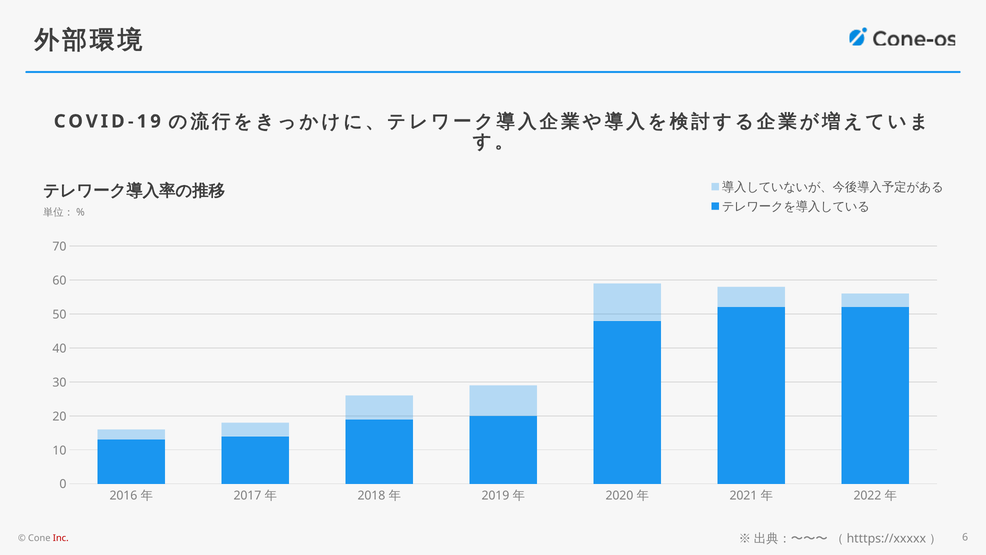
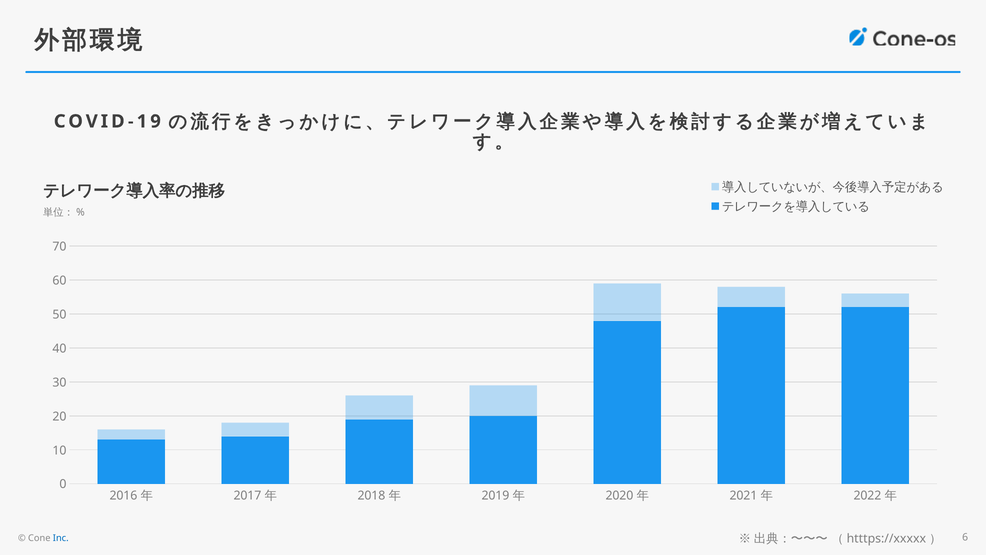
Inc colour: red -> blue
